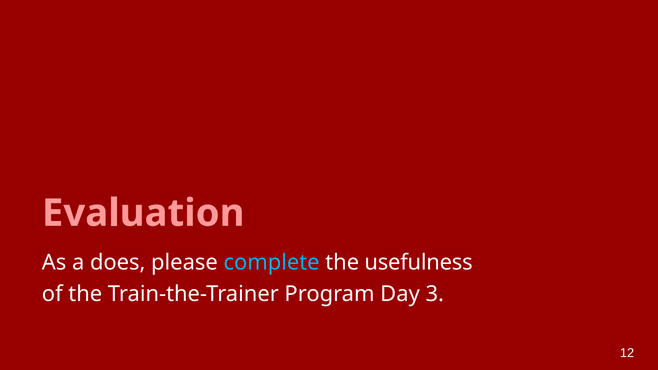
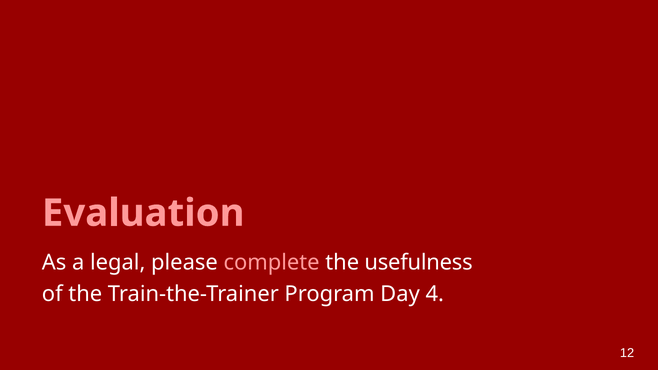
does: does -> legal
complete colour: light blue -> pink
3: 3 -> 4
